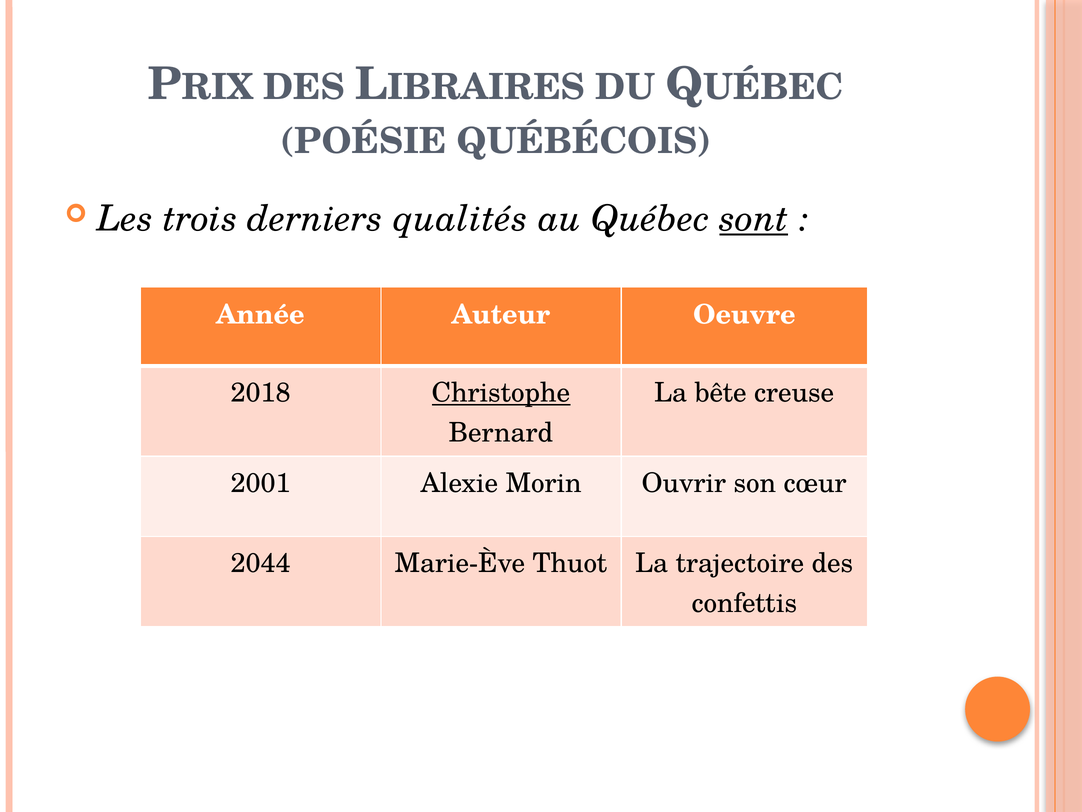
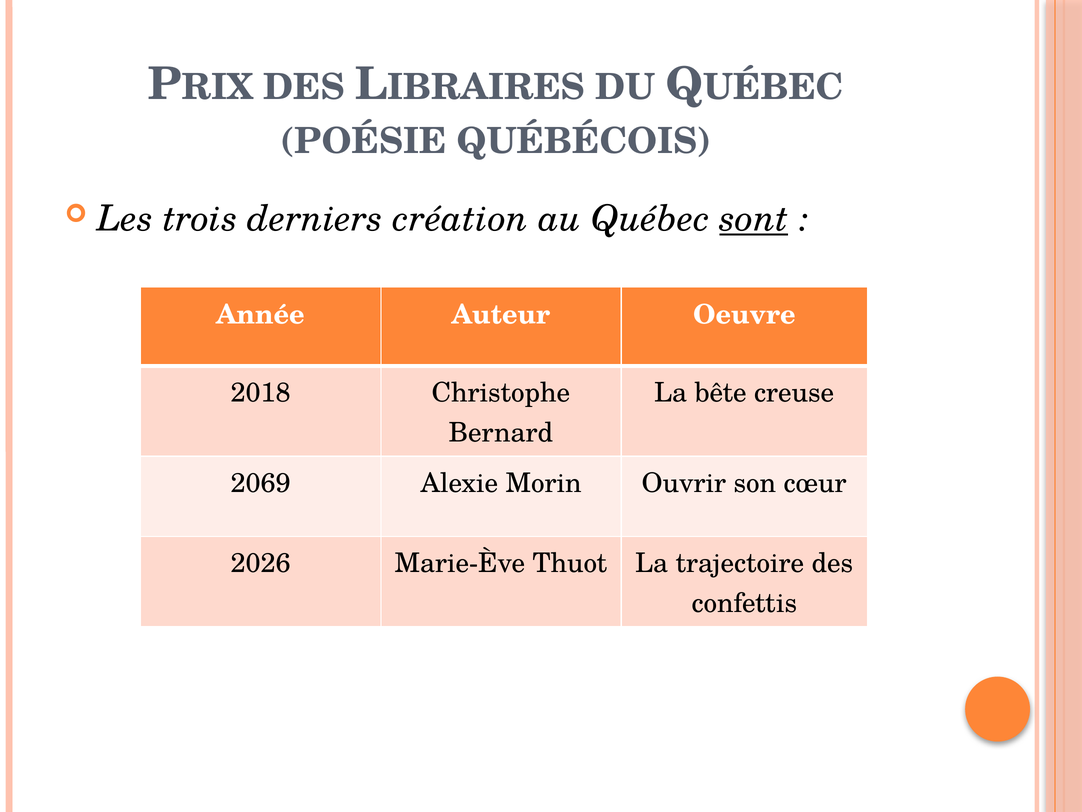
qualités: qualités -> création
Christophe underline: present -> none
2001: 2001 -> 2069
2044: 2044 -> 2026
